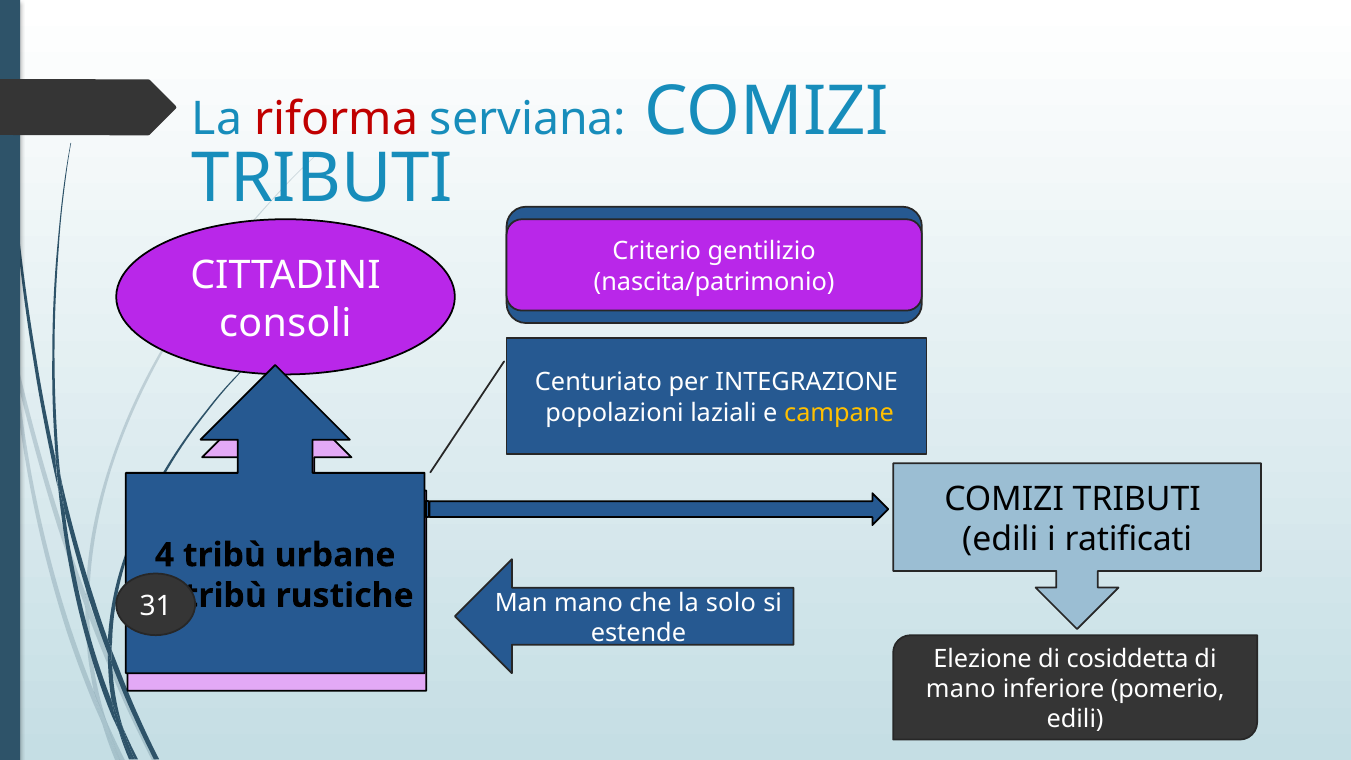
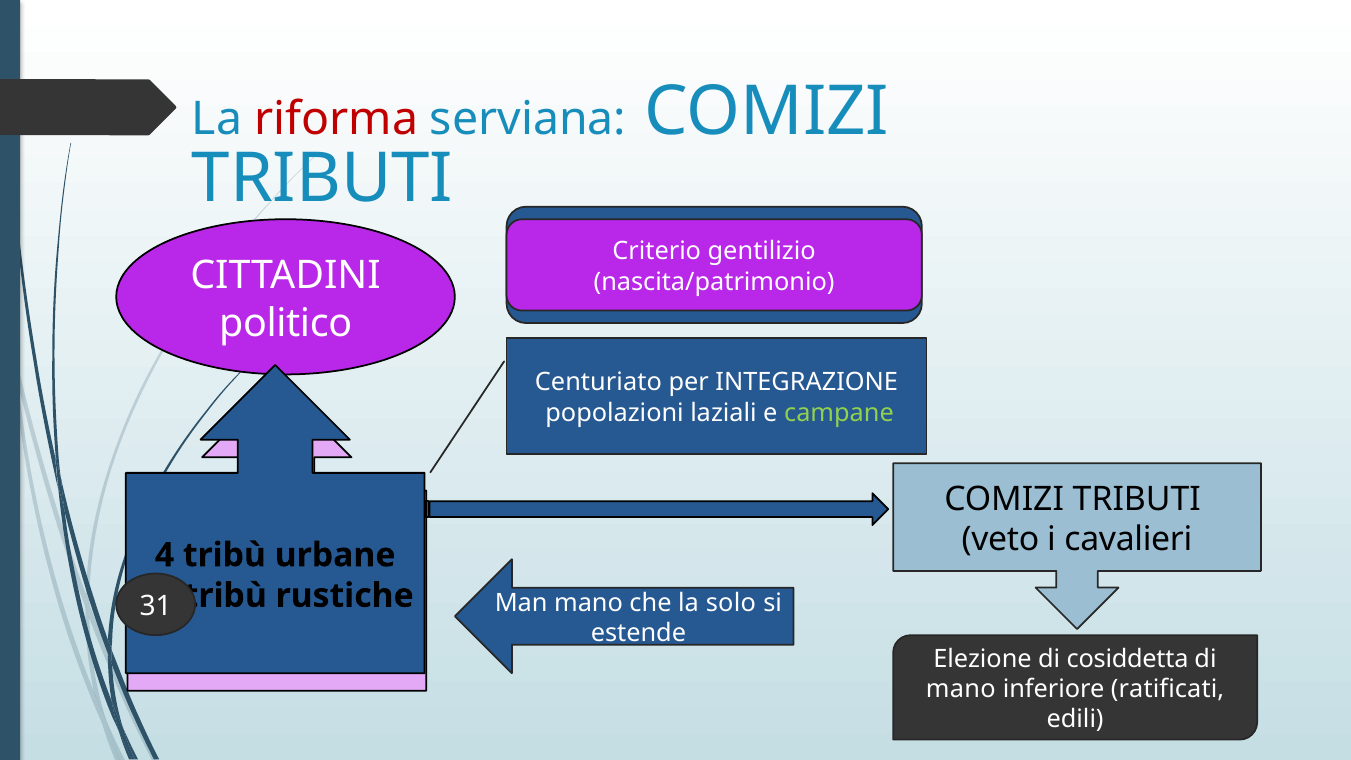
consoli: consoli -> politico
campane colour: yellow -> light green
edili at (1000, 540): edili -> veto
ratificati: ratificati -> cavalieri
pomerio: pomerio -> ratificati
